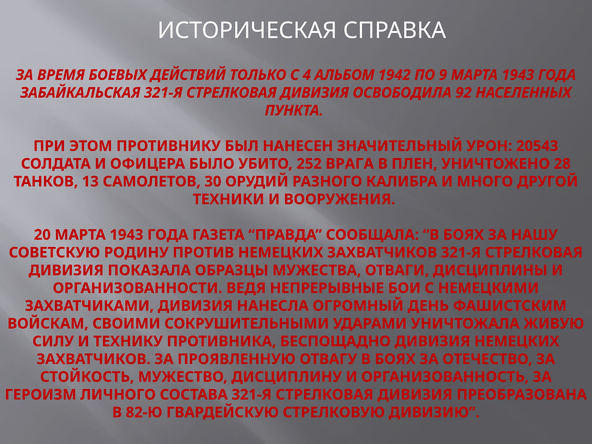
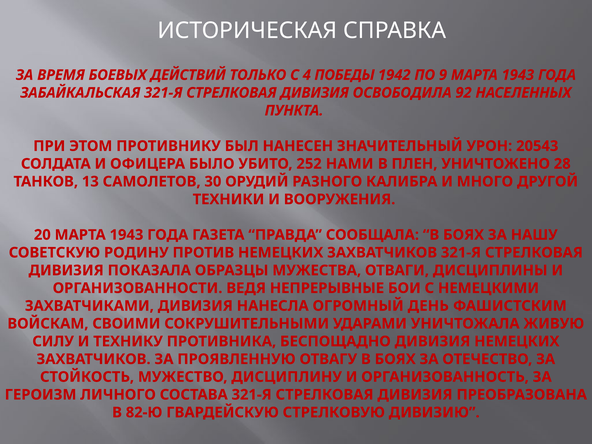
АЛЬБОМ: АЛЬБОМ -> ПОБЕДЫ
ВРАГА: ВРАГА -> НАМИ
